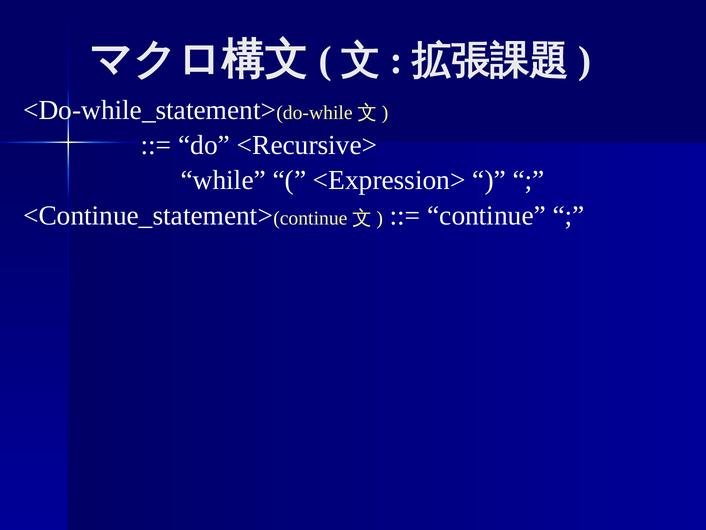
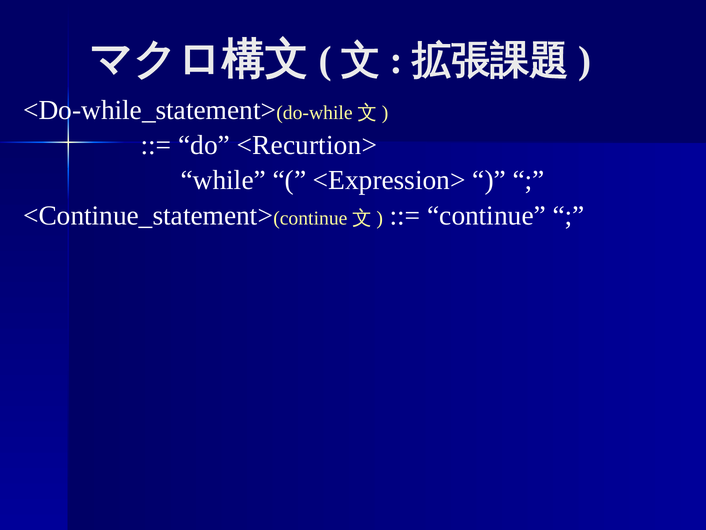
<Recursive>: <Recursive> -> <Recurtion>
